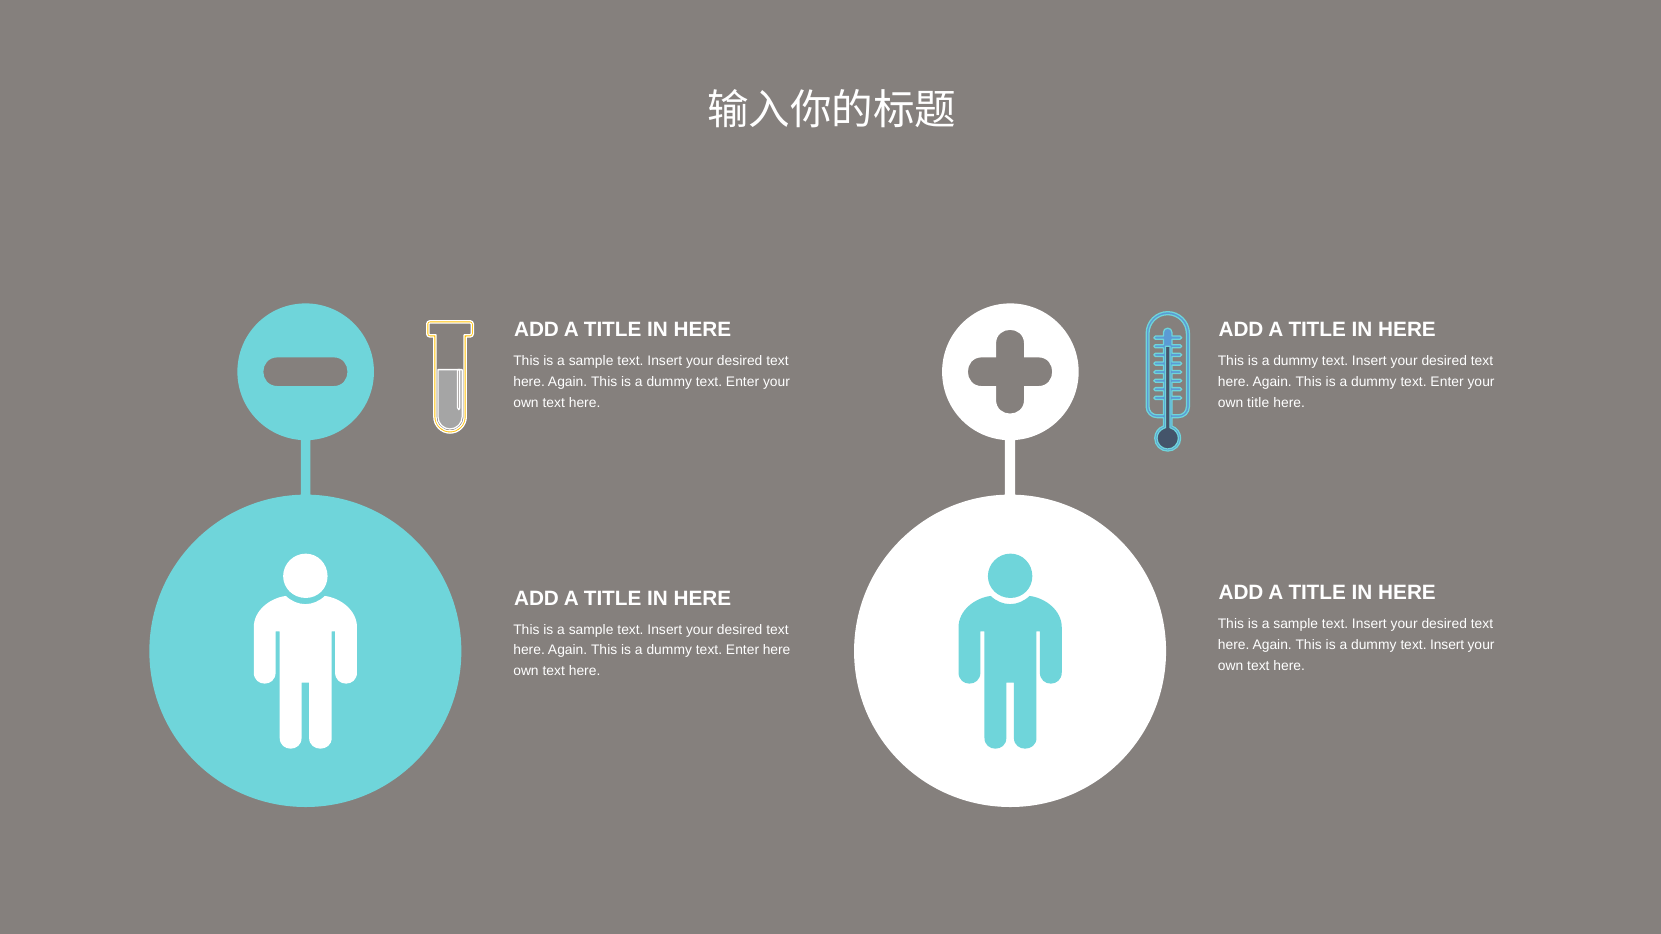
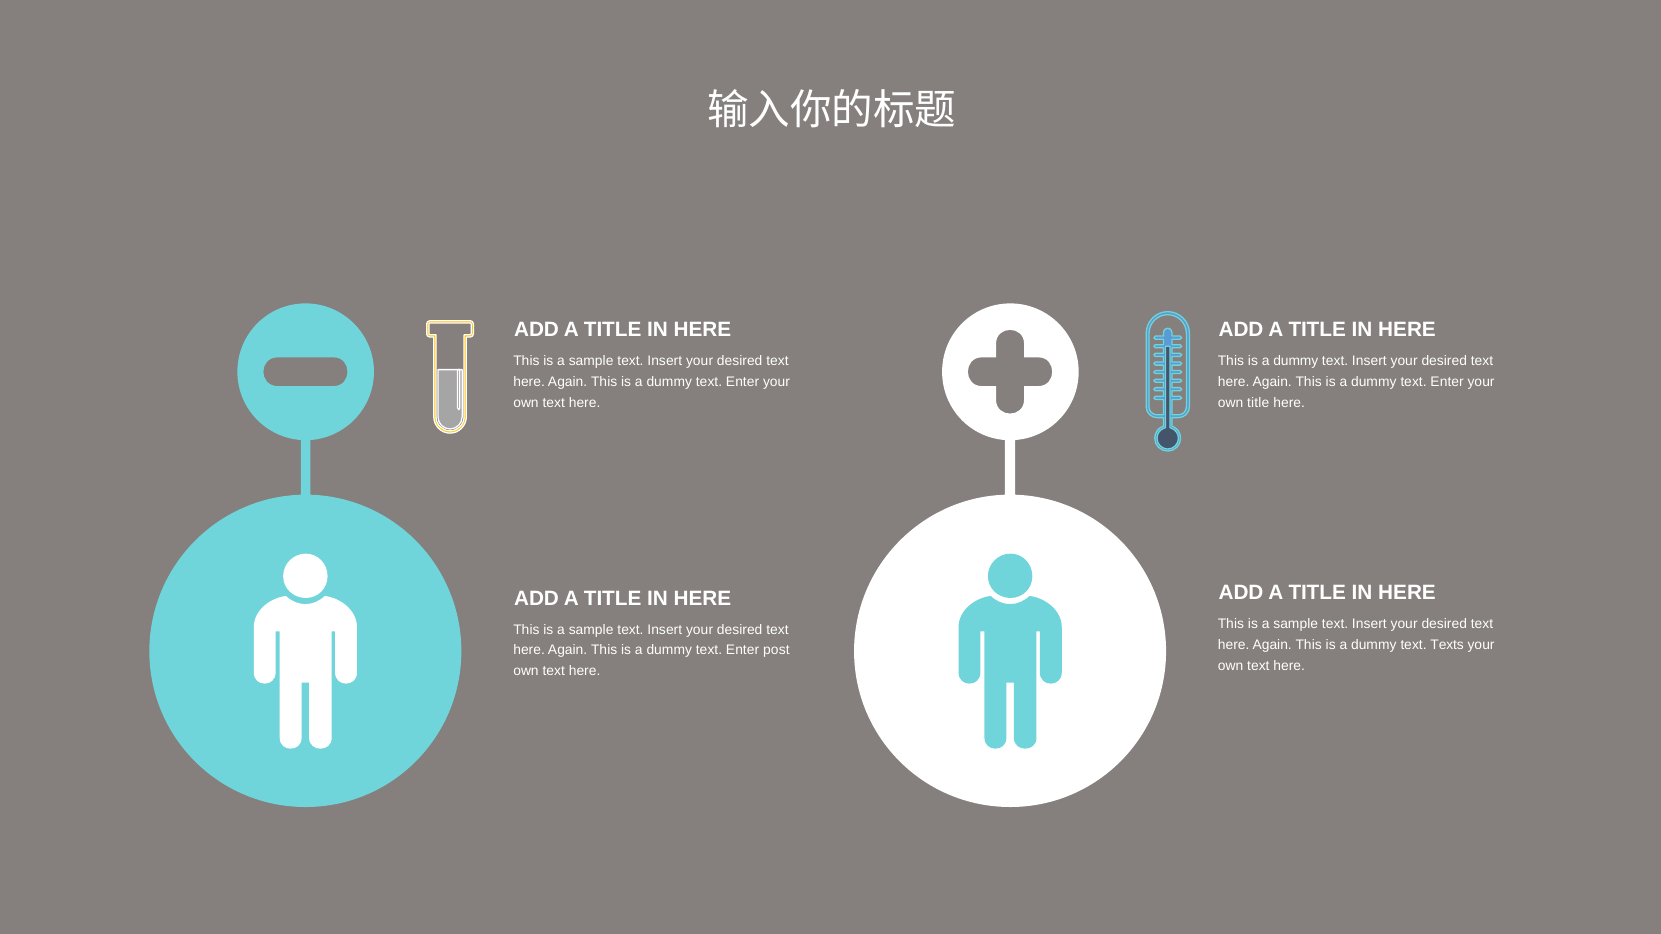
Insert at (1447, 645): Insert -> Texts
Enter here: here -> post
